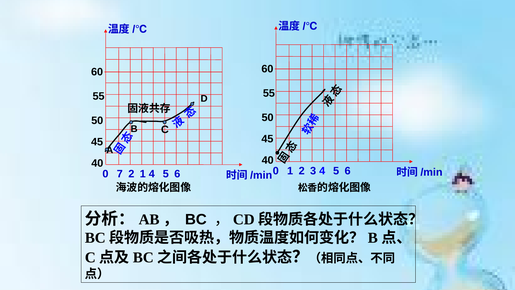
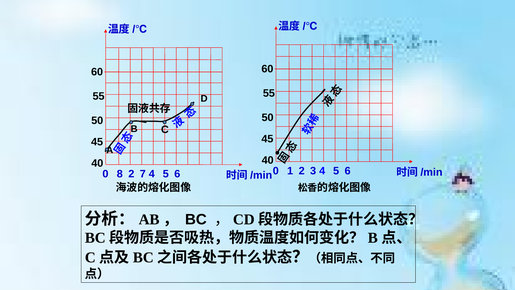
7: 7 -> 8
2 1: 1 -> 7
